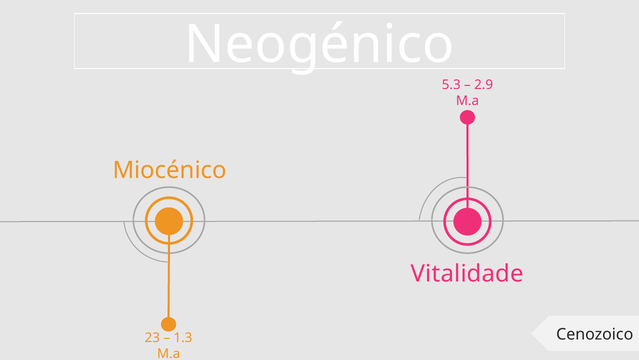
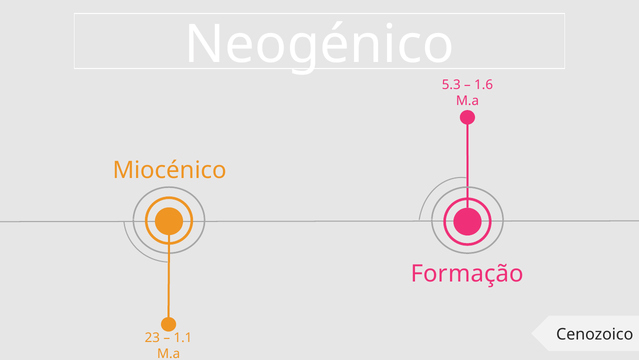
2.9: 2.9 -> 1.6
Vitalidade: Vitalidade -> Formação
1.3: 1.3 -> 1.1
